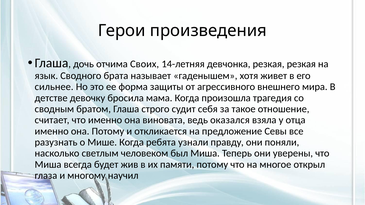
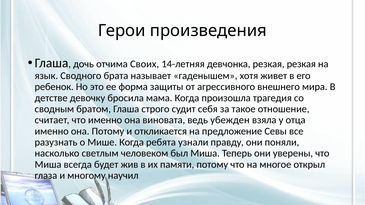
сильнее: сильнее -> ребенок
оказался: оказался -> убежден
